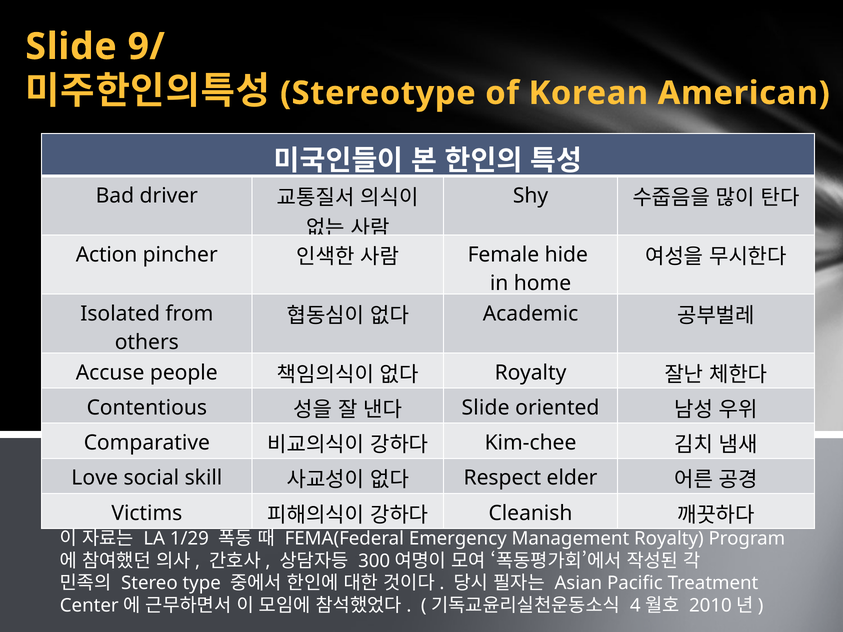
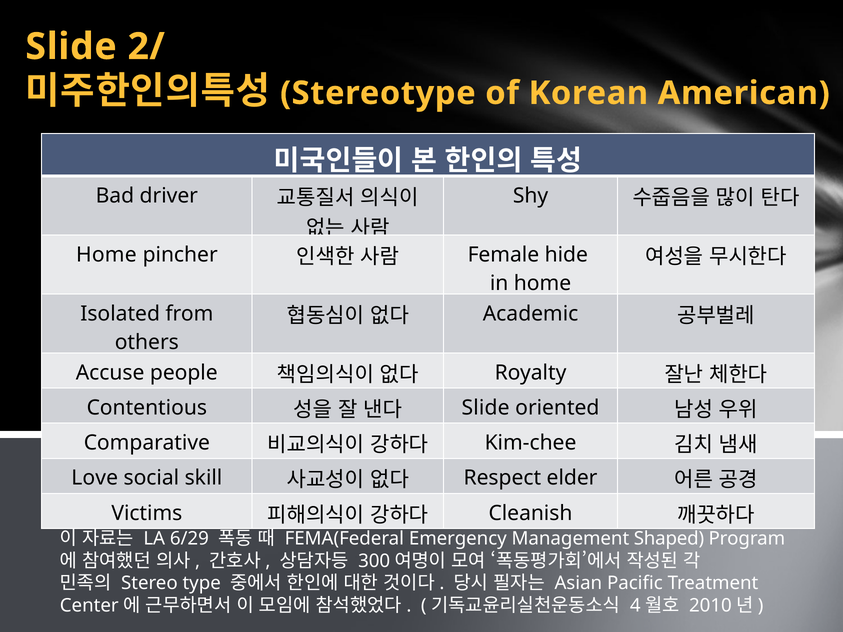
9/: 9/ -> 2/
Action at (107, 255): Action -> Home
1/29: 1/29 -> 6/29
Management Royalty: Royalty -> Shaped
